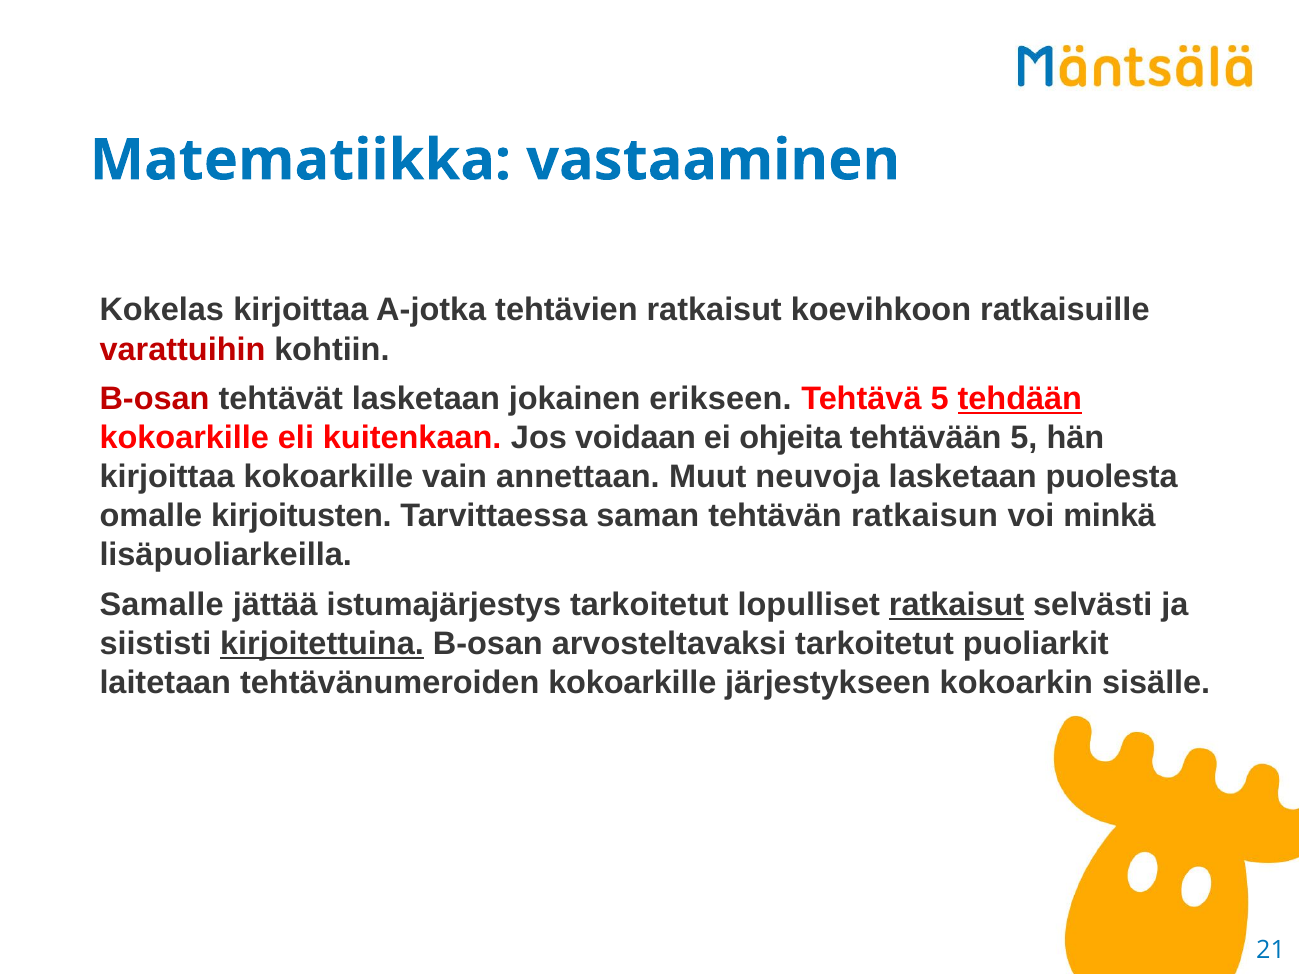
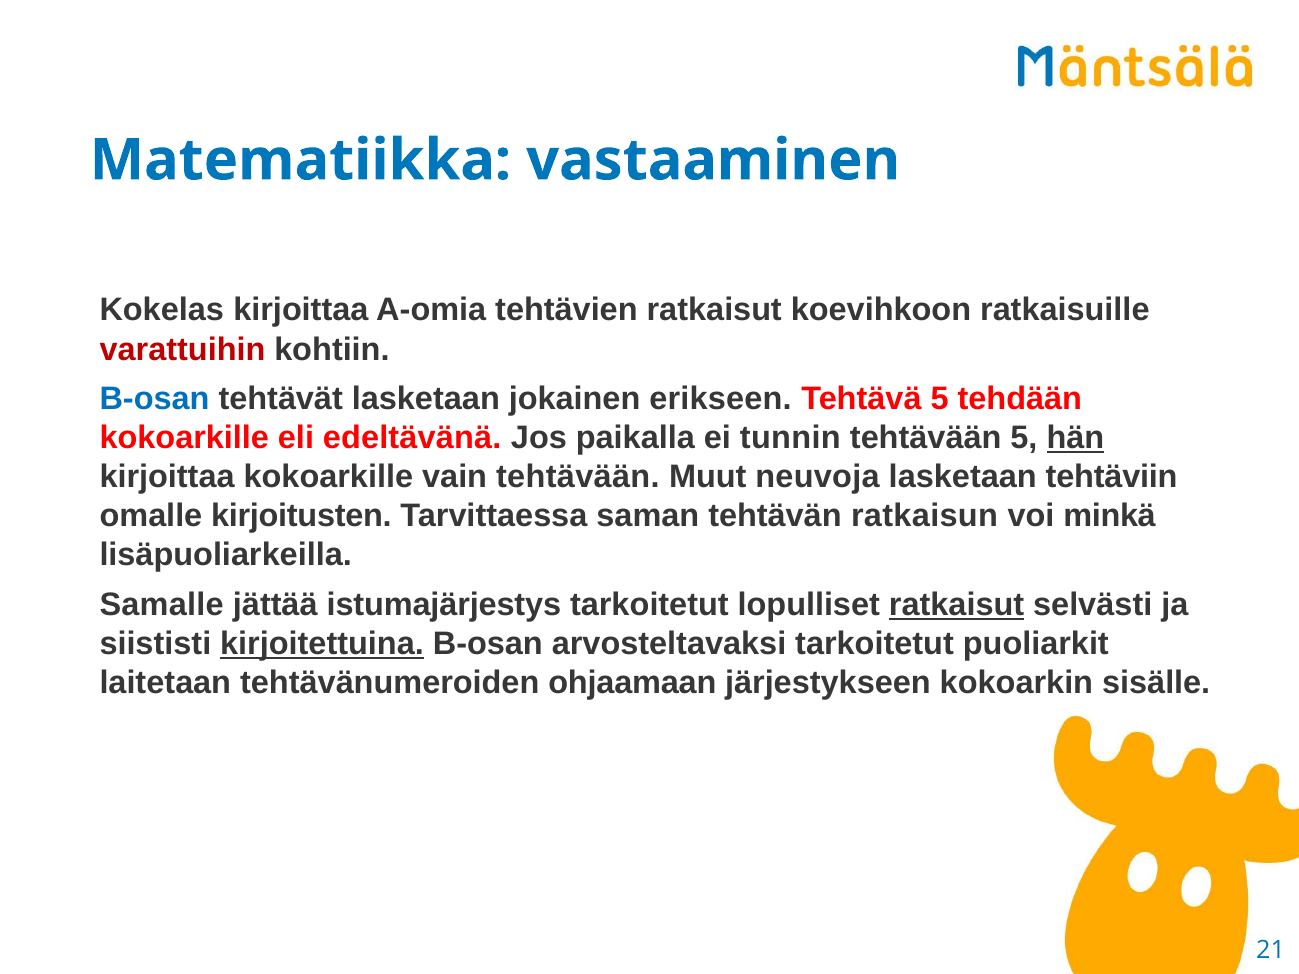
A-jotka: A-jotka -> A-omia
B-osan at (155, 399) colour: red -> blue
tehdään underline: present -> none
kuitenkaan: kuitenkaan -> edeltävänä
voidaan: voidaan -> paikalla
ohjeita: ohjeita -> tunnin
hän underline: none -> present
vain annettaan: annettaan -> tehtävään
puolesta: puolesta -> tehtäviin
tehtävänumeroiden kokoarkille: kokoarkille -> ohjaamaan
